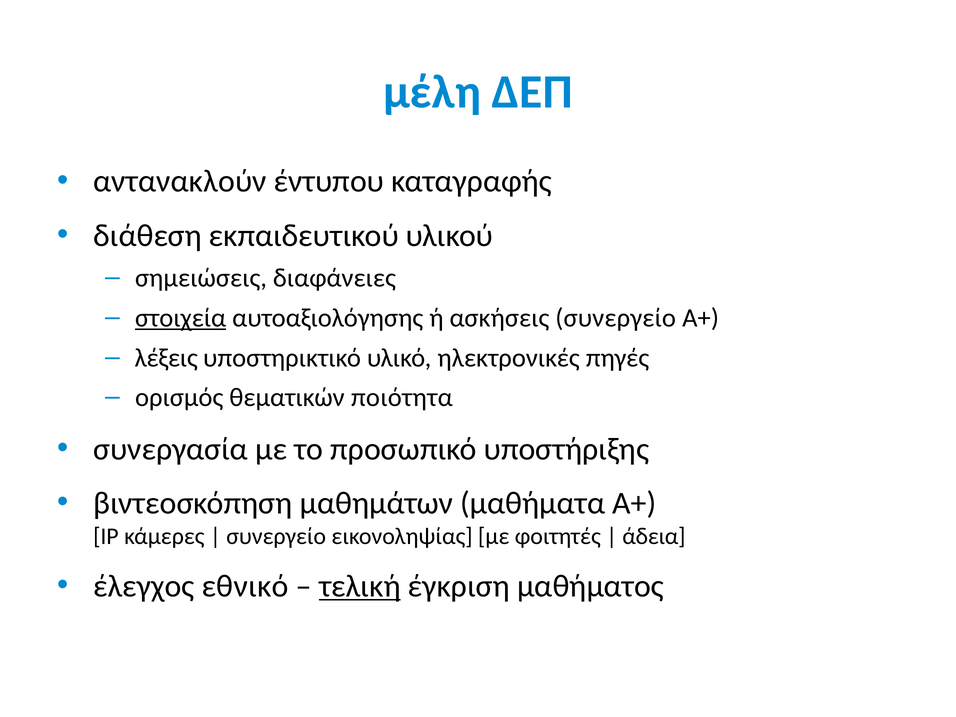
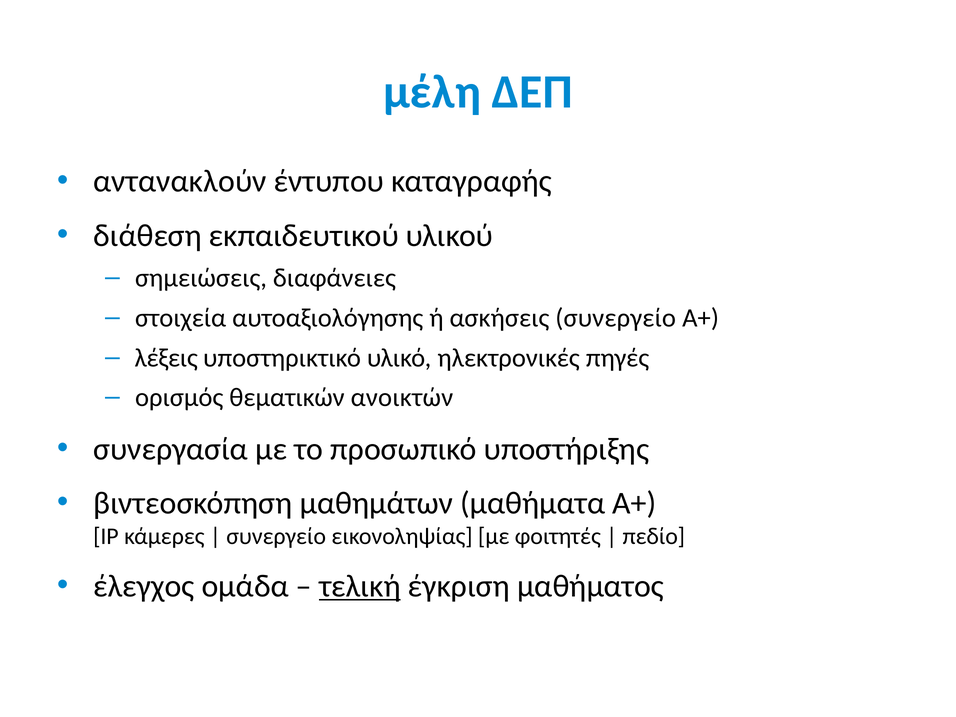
στοιχεία underline: present -> none
ποιότητα: ποιότητα -> ανοικτών
άδεια: άδεια -> πεδίο
εθνικό: εθνικό -> ομάδα
